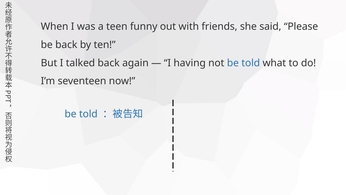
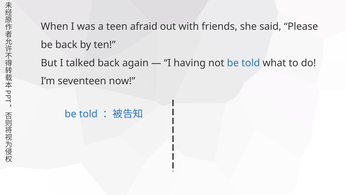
funny: funny -> afraid
